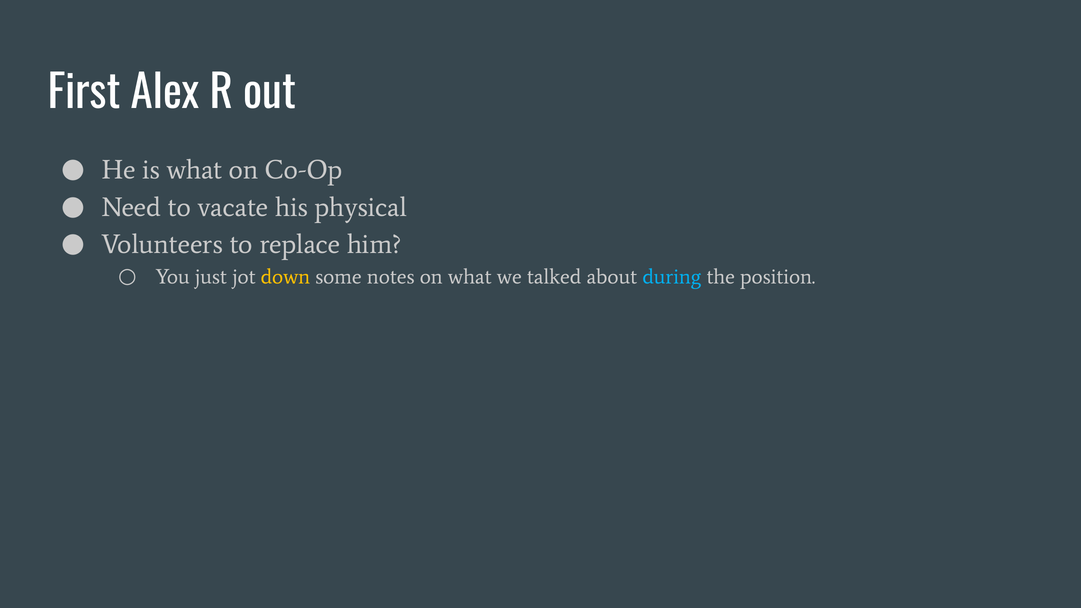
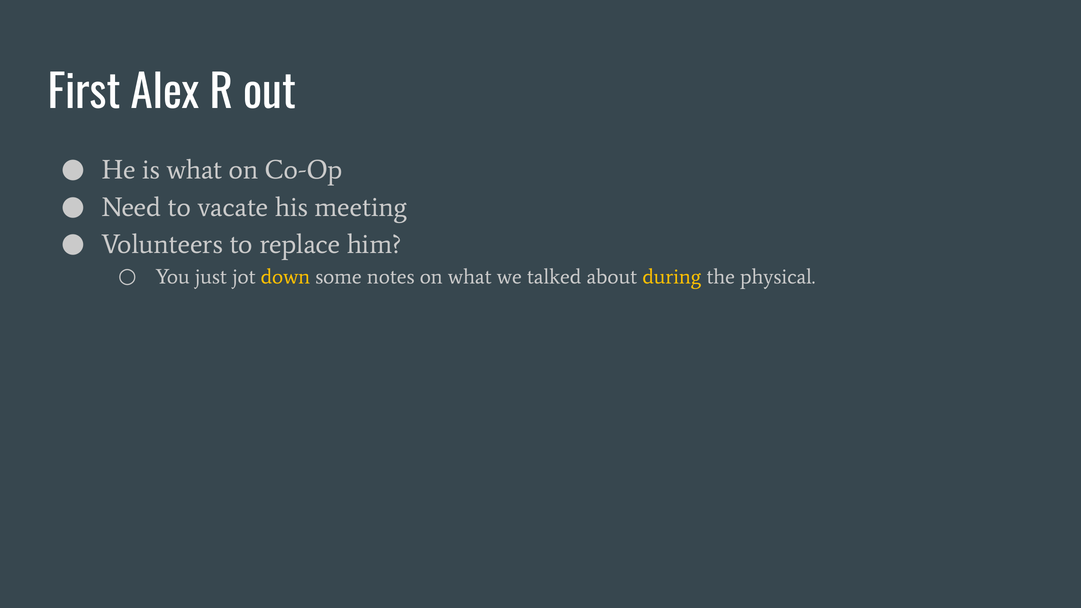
physical: physical -> meeting
during colour: light blue -> yellow
position: position -> physical
